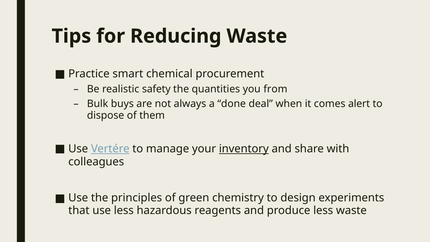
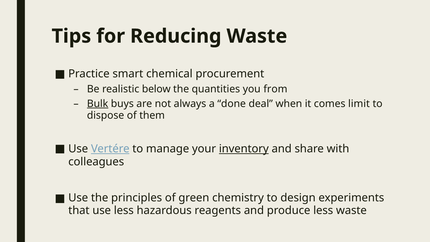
safety: safety -> below
Bulk underline: none -> present
alert: alert -> limit
